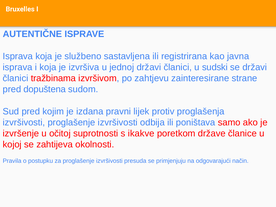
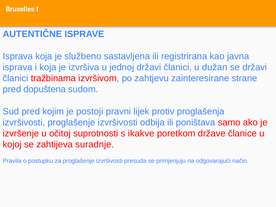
sudski: sudski -> dužan
izdana: izdana -> postoji
okolnosti: okolnosti -> suradnje
